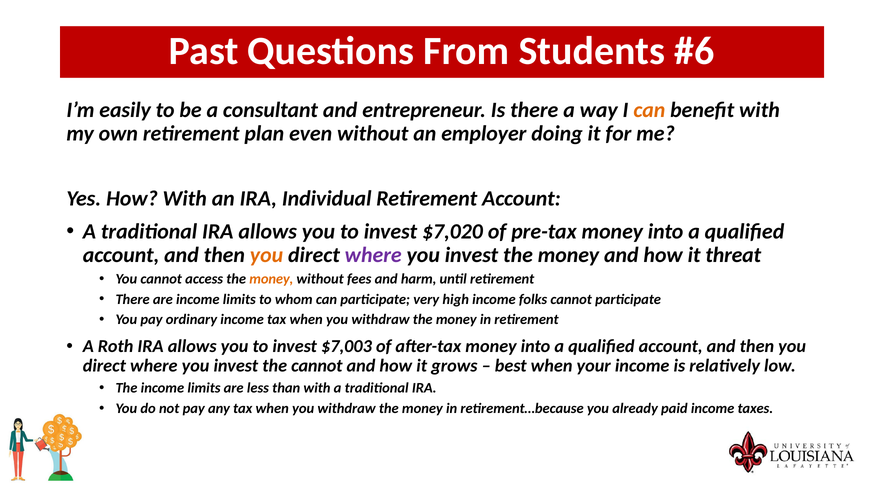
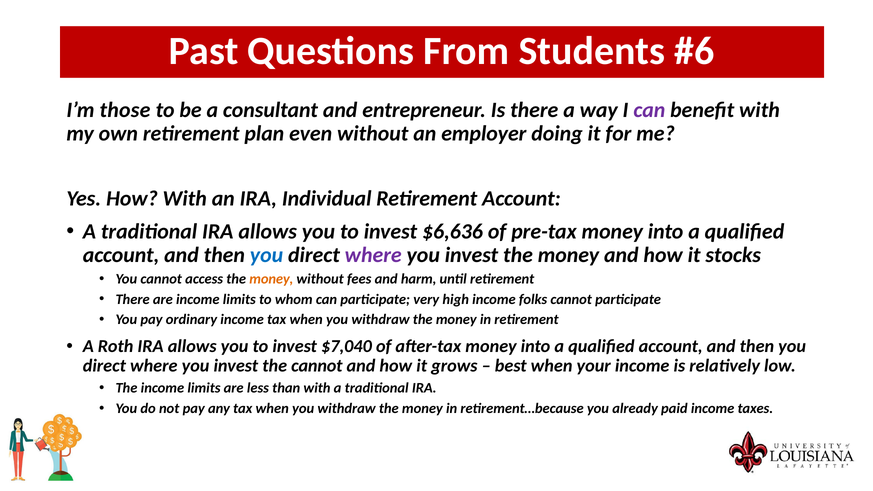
easily: easily -> those
can at (649, 110) colour: orange -> purple
$7,020: $7,020 -> $6,636
you at (267, 255) colour: orange -> blue
threat: threat -> stocks
$7,003: $7,003 -> $7,040
